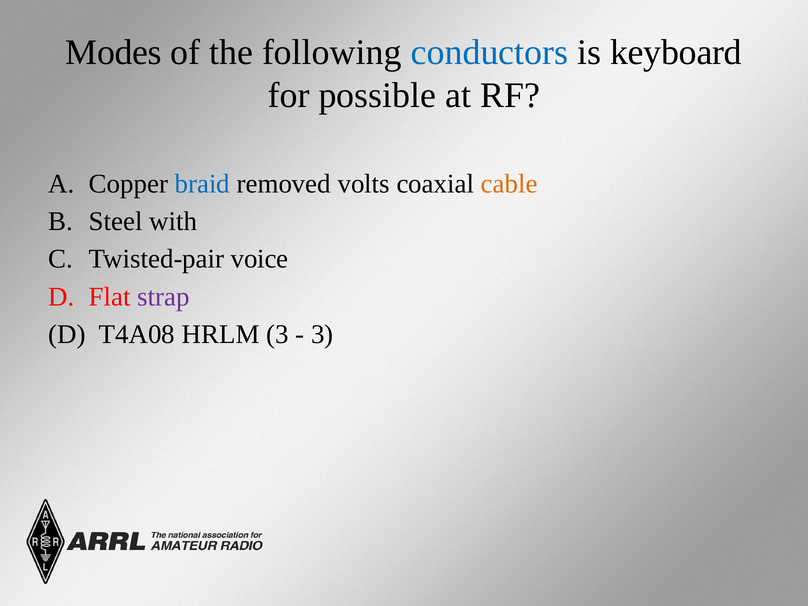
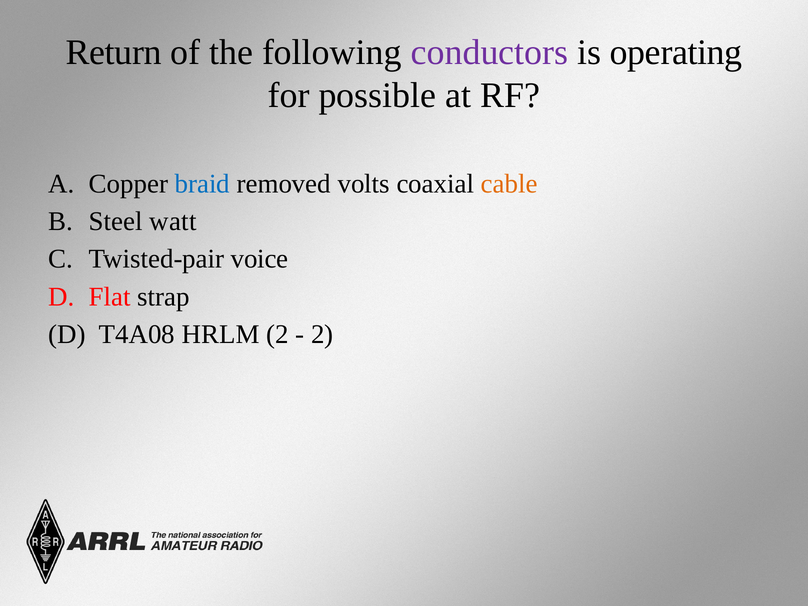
Modes: Modes -> Return
conductors colour: blue -> purple
keyboard: keyboard -> operating
with: with -> watt
strap colour: purple -> black
HRLM 3: 3 -> 2
3 at (322, 334): 3 -> 2
